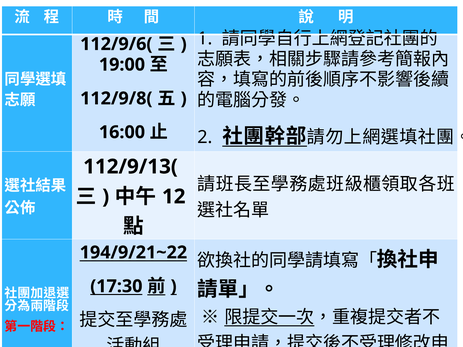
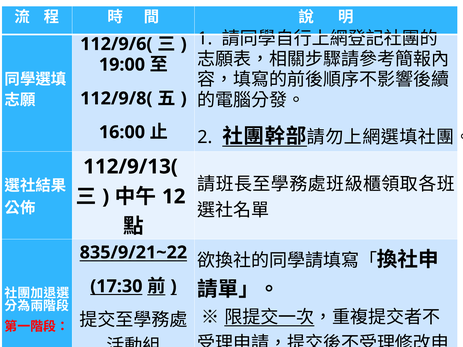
194/9/21~22: 194/9/21~22 -> 835/9/21~22
